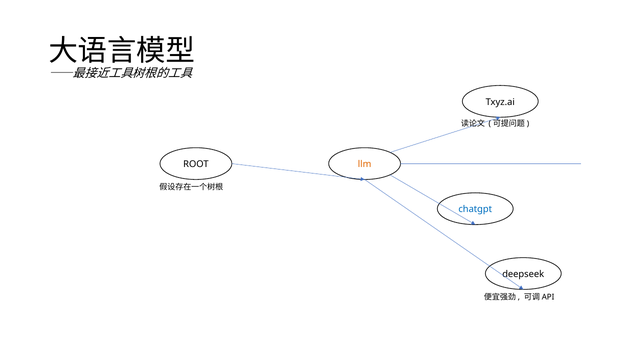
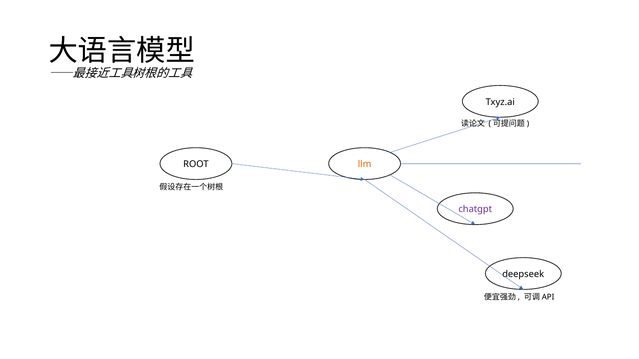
chatgpt colour: blue -> purple
